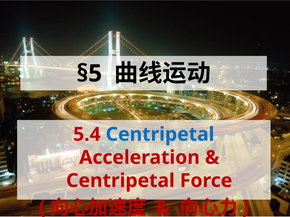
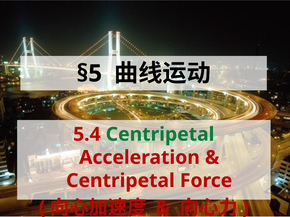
Centripetal at (160, 135) colour: blue -> green
